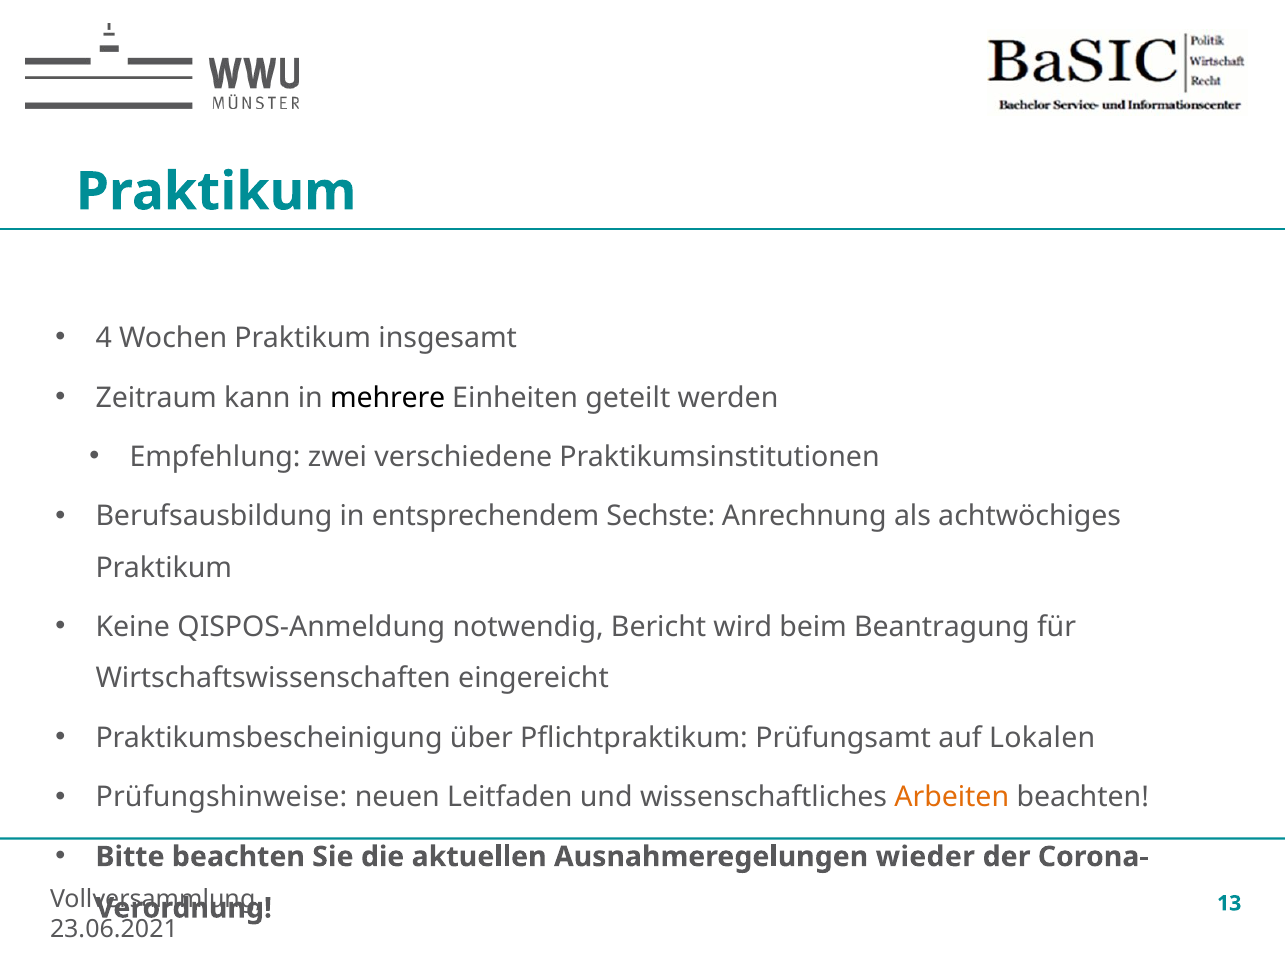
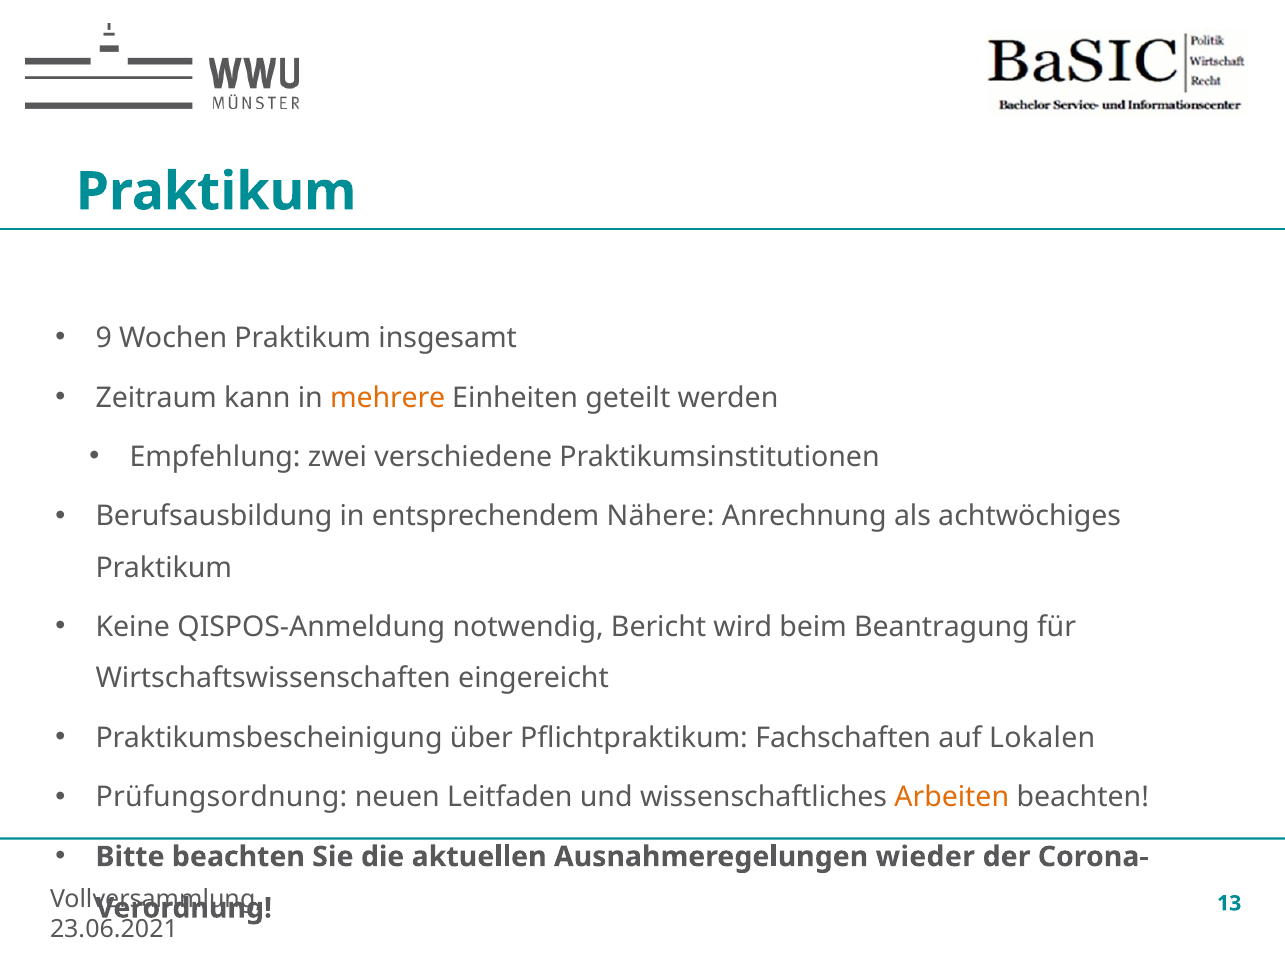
4: 4 -> 9
mehrere colour: black -> orange
Sechste: Sechste -> Nähere
Prüfungsamt: Prüfungsamt -> Fachschaften
Prüfungshinweise: Prüfungshinweise -> Prüfungsordnung
